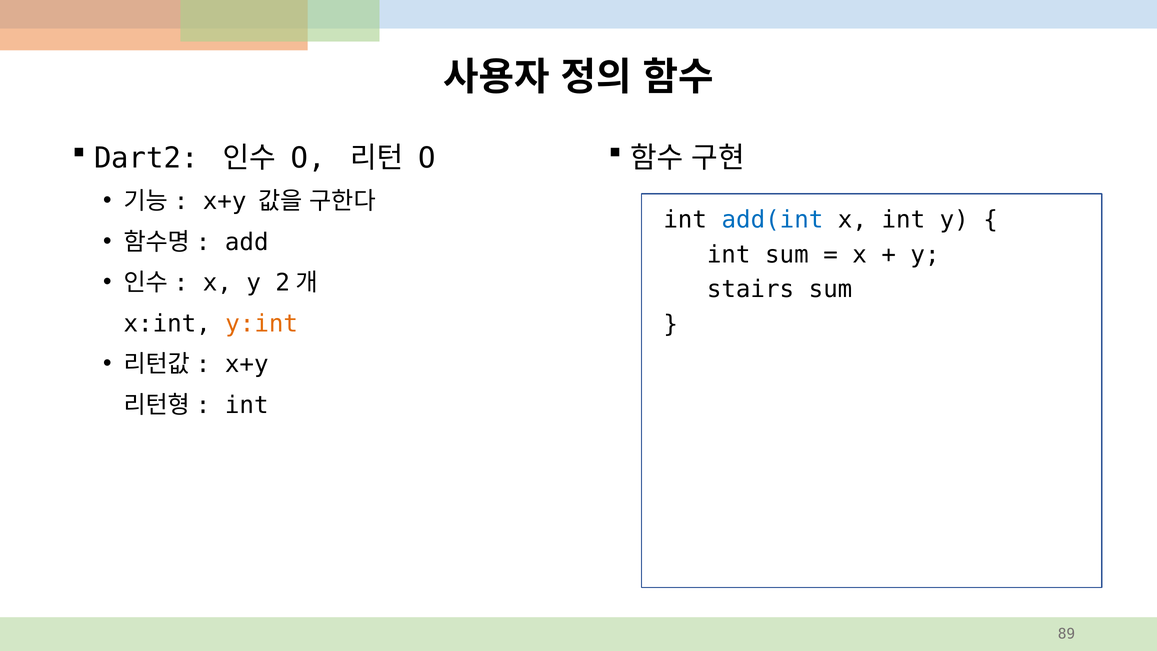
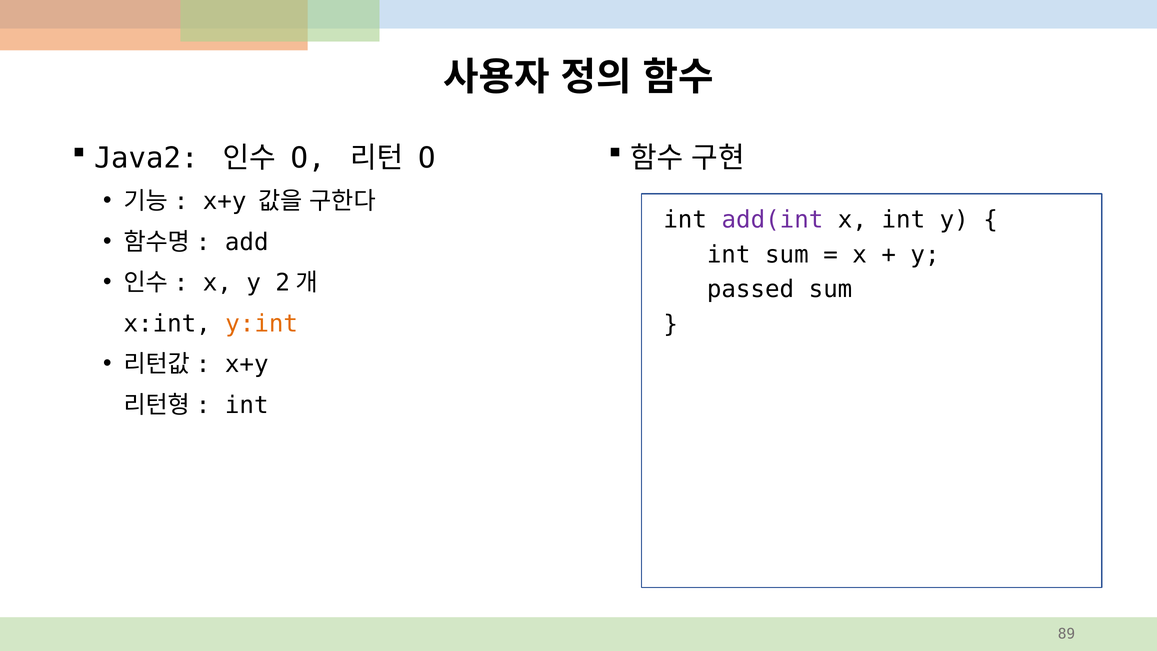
Dart2: Dart2 -> Java2
add(int colour: blue -> purple
stairs: stairs -> passed
